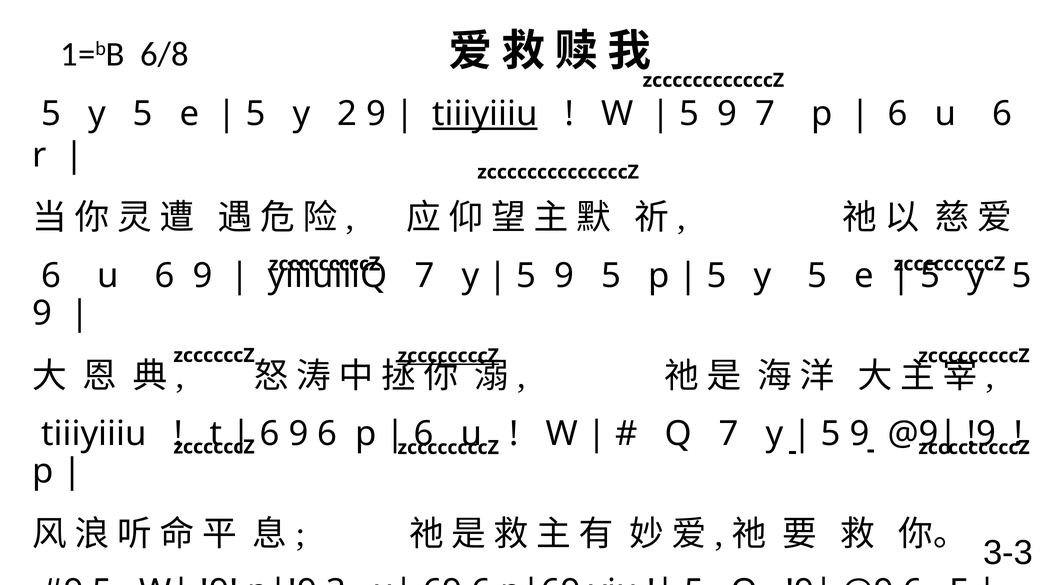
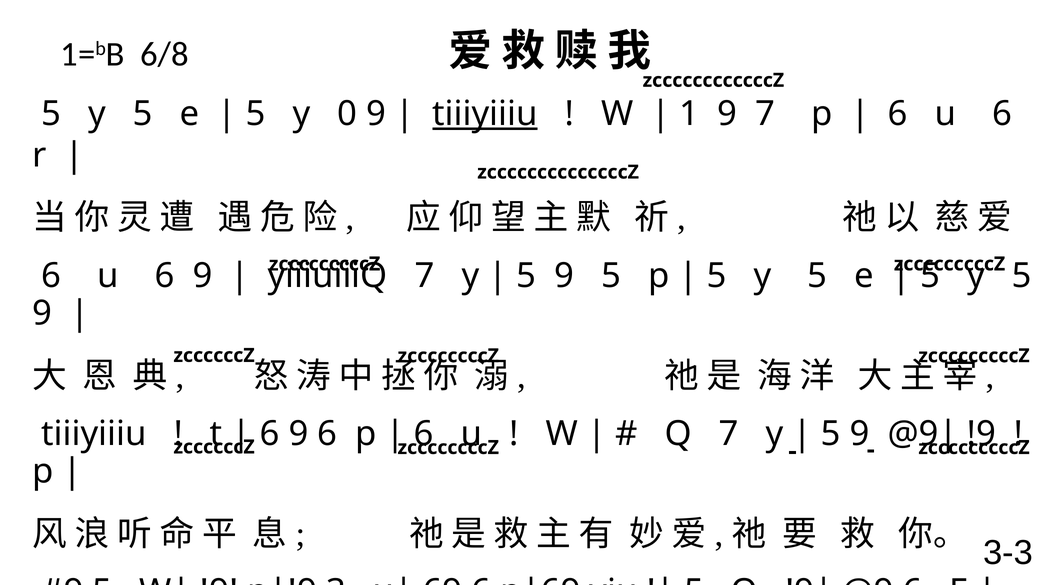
2: 2 -> 0
5 at (689, 114): 5 -> 1
zccccccccZ at (448, 356) underline: present -> none
